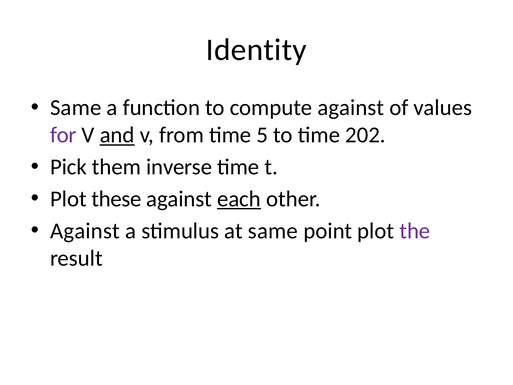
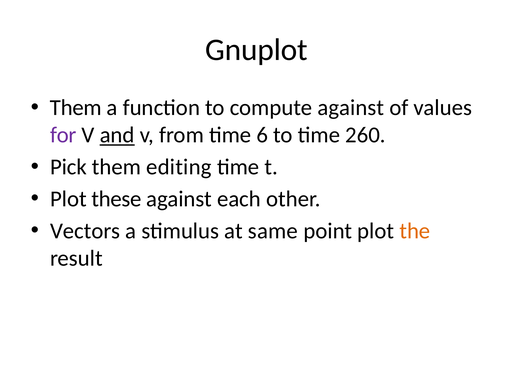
Identity: Identity -> Gnuplot
Same at (76, 108): Same -> Them
5: 5 -> 6
202: 202 -> 260
inverse: inverse -> editing
each underline: present -> none
Against at (85, 231): Against -> Vectors
the colour: purple -> orange
